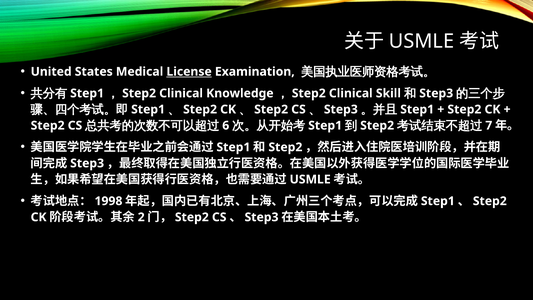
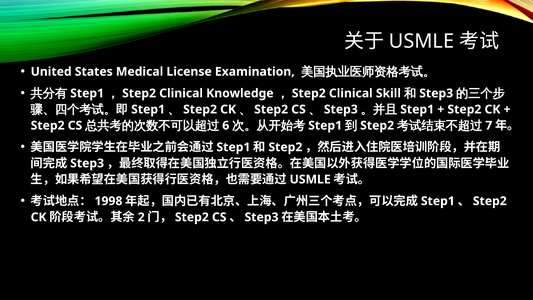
License underline: present -> none
